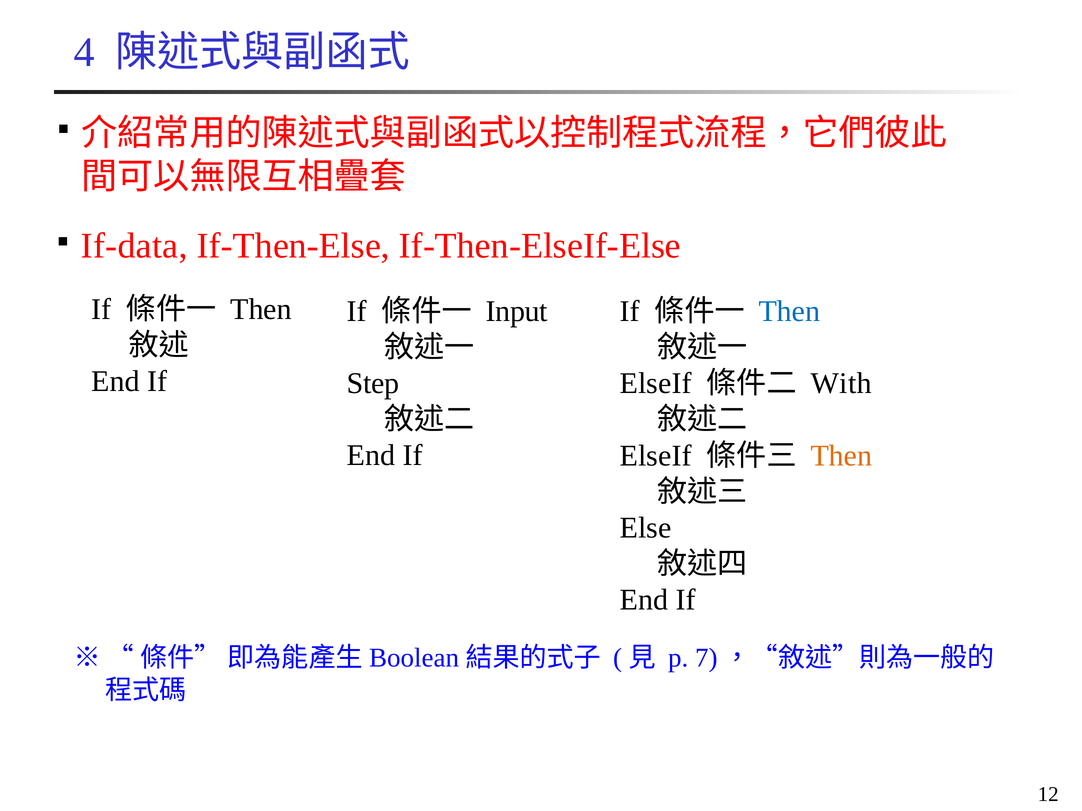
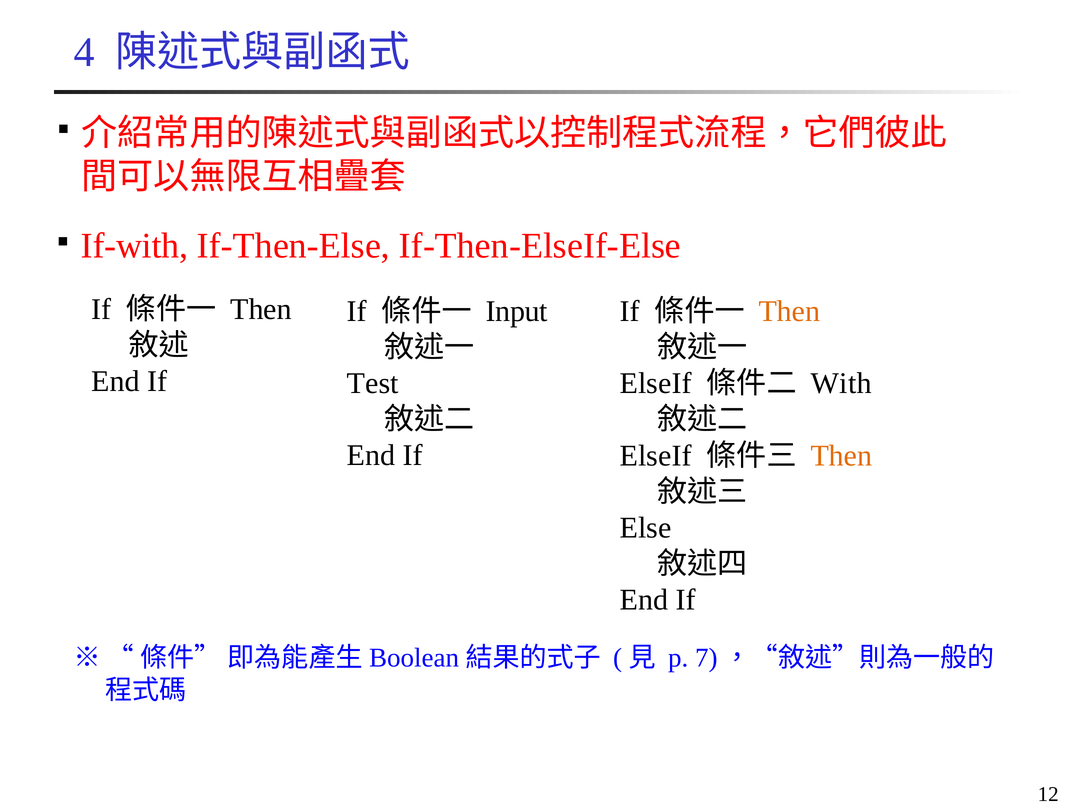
If-data: If-data -> If-with
Then at (789, 312) colour: blue -> orange
Step: Step -> Test
